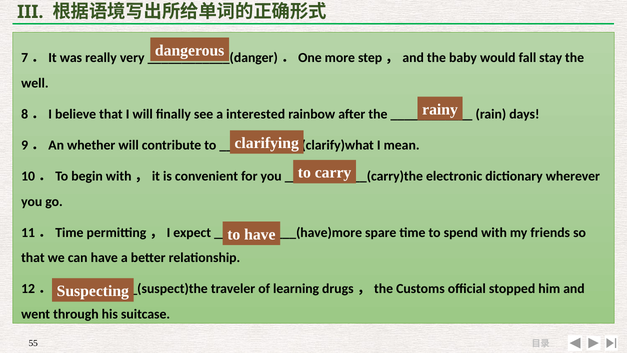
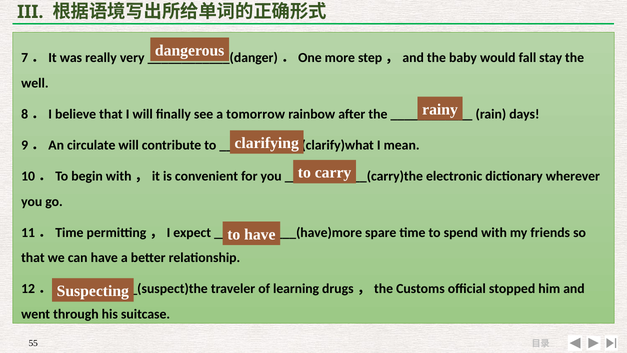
interested: interested -> tomorrow
whether: whether -> circulate
